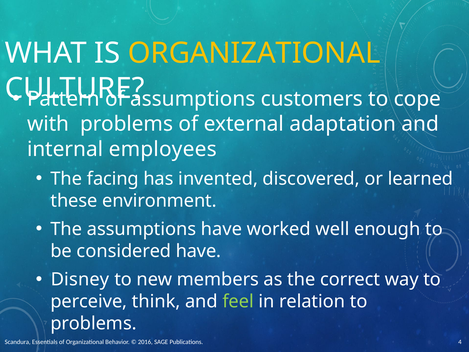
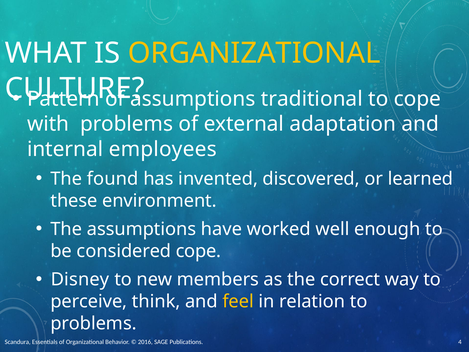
customers: customers -> traditional
facing: facing -> found
considered have: have -> cope
feel colour: light green -> yellow
